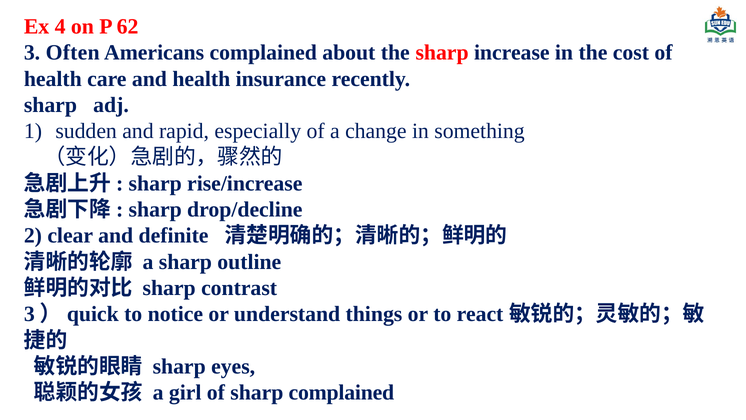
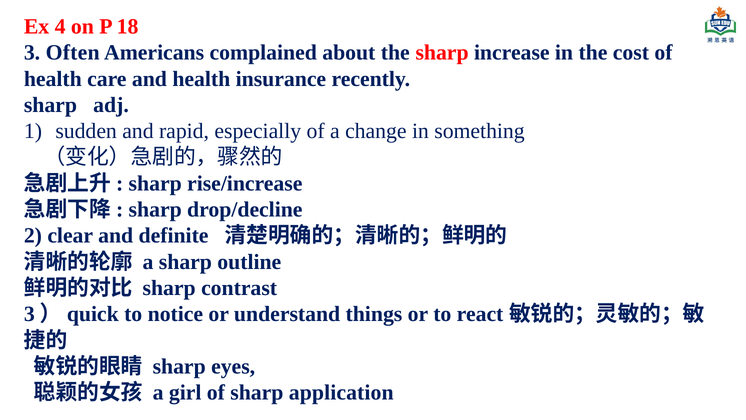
62: 62 -> 18
sharp complained: complained -> application
